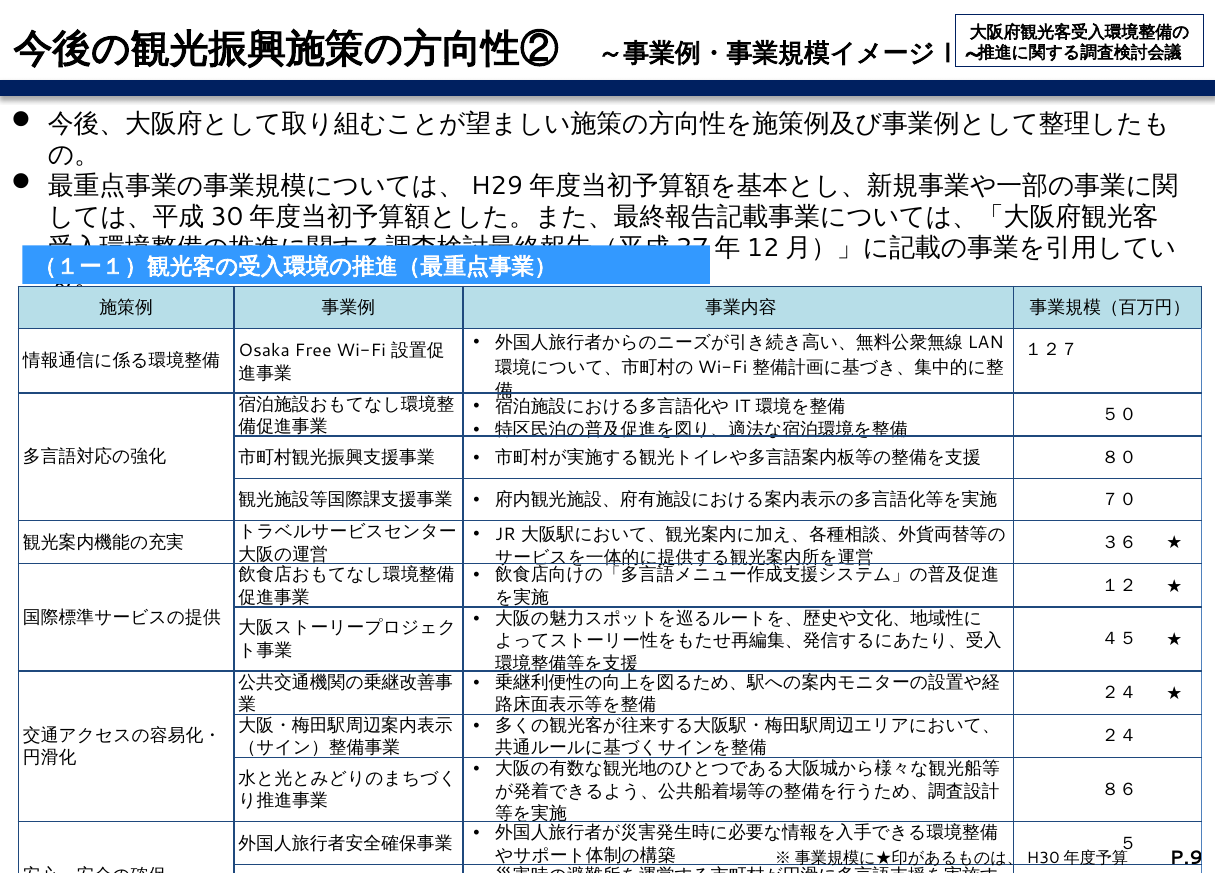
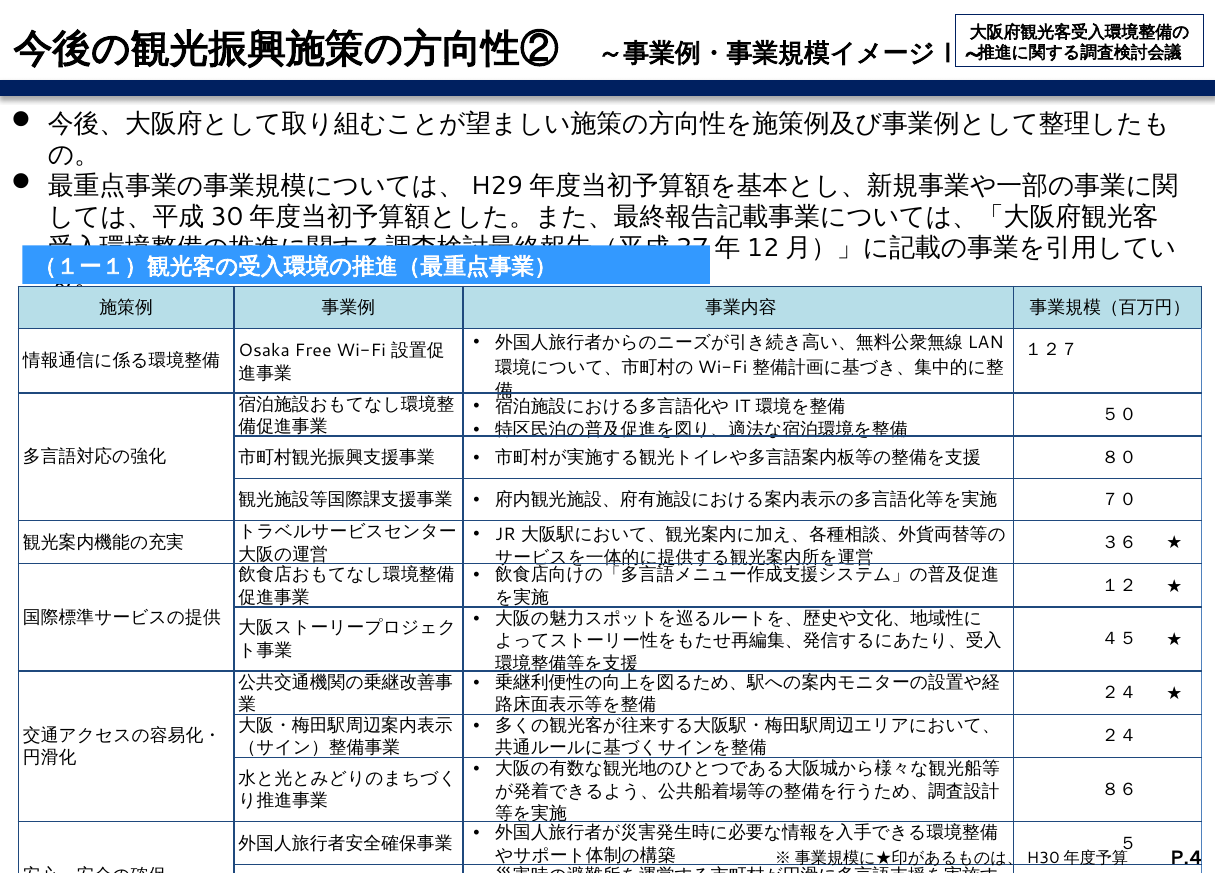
P.9: P.9 -> P.4
